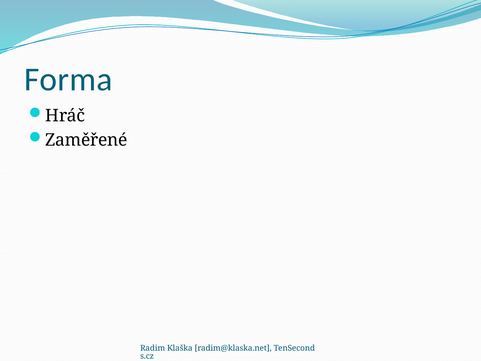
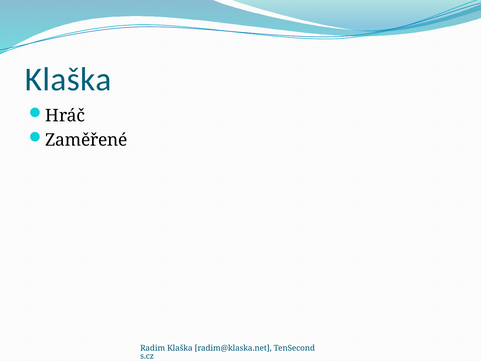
Forma at (68, 79): Forma -> Klaška
